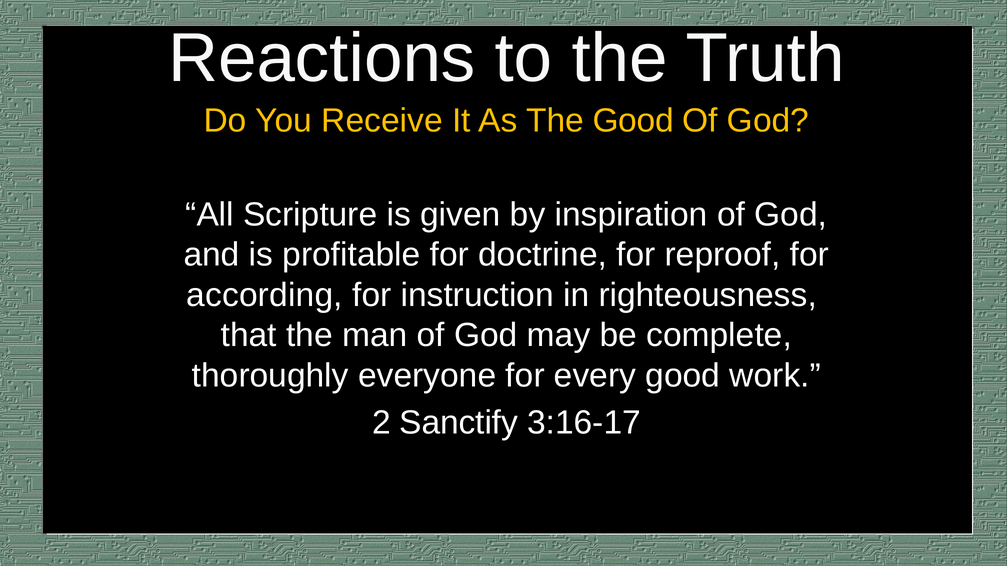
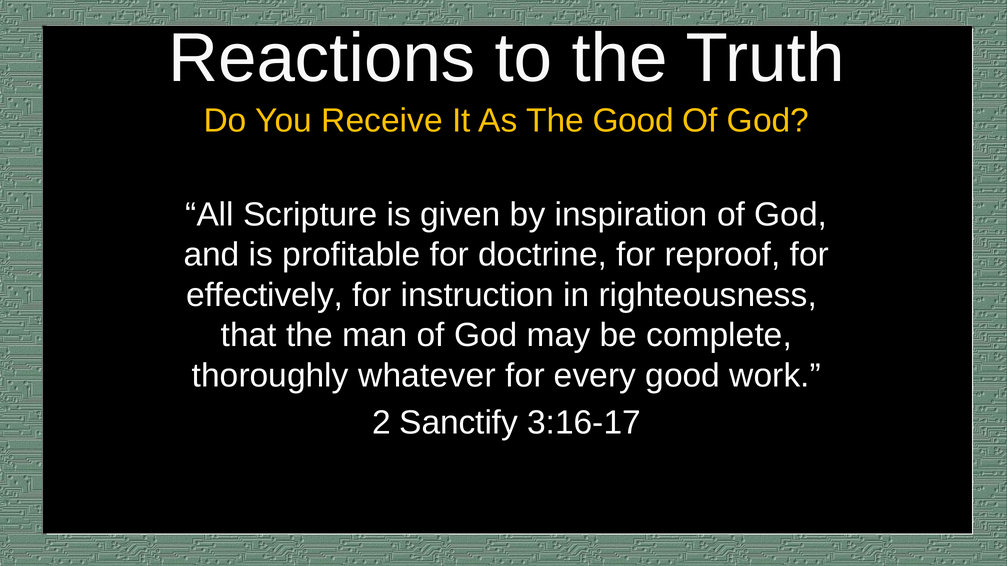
according: according -> effectively
everyone: everyone -> whatever
